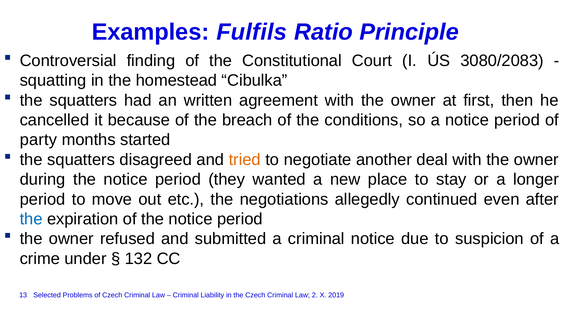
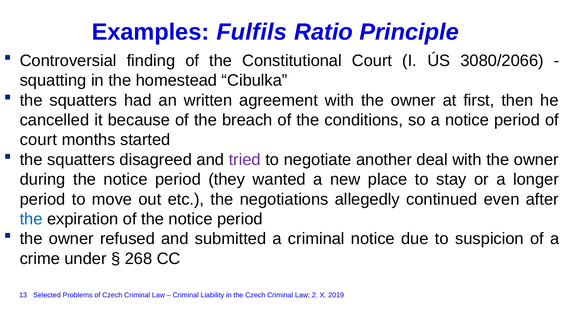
3080/2083: 3080/2083 -> 3080/2066
party at (38, 140): party -> court
tried colour: orange -> purple
132: 132 -> 268
